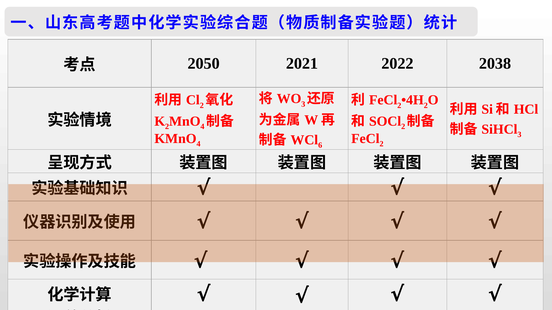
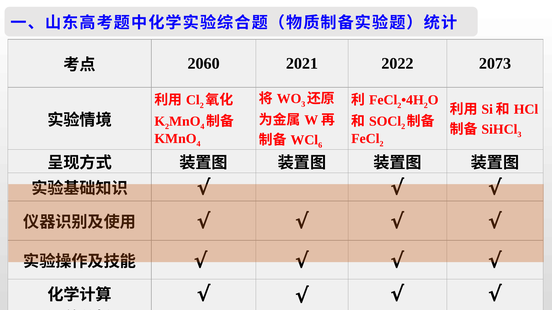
2050: 2050 -> 2060
2038: 2038 -> 2073
